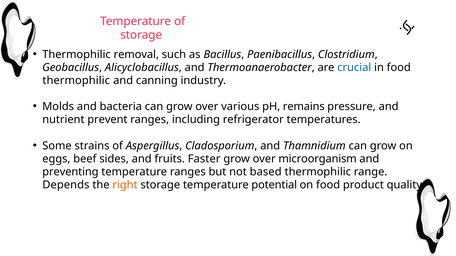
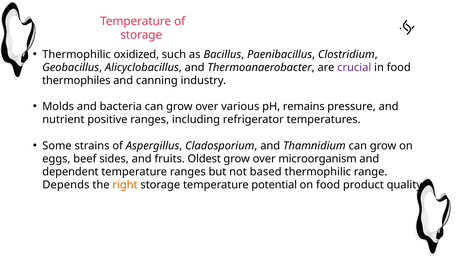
removal: removal -> oxidized
crucial colour: blue -> purple
thermophilic at (76, 81): thermophilic -> thermophiles
prevent: prevent -> positive
Faster: Faster -> Oldest
preventing: preventing -> dependent
